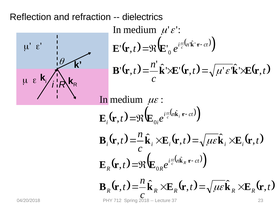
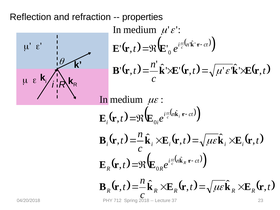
dielectrics: dielectrics -> properties
